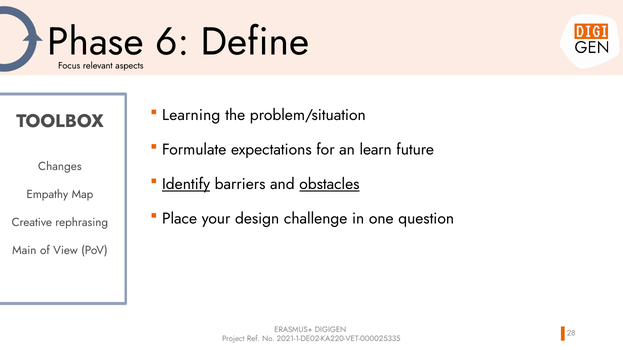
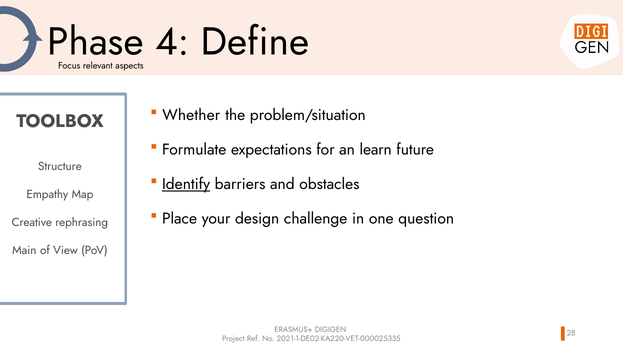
6: 6 -> 4
Learning: Learning -> Whether
Changes: Changes -> Structure
obstacles underline: present -> none
